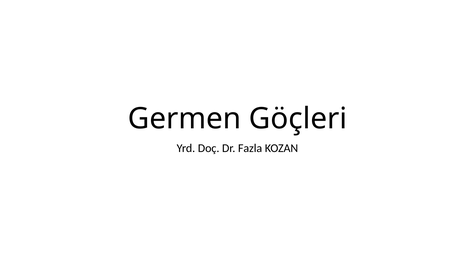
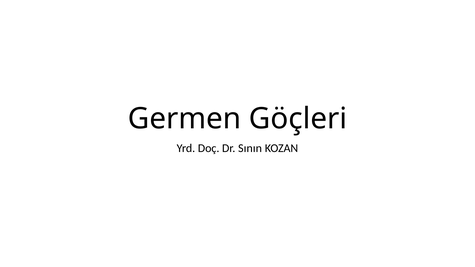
Fazla: Fazla -> Sının
